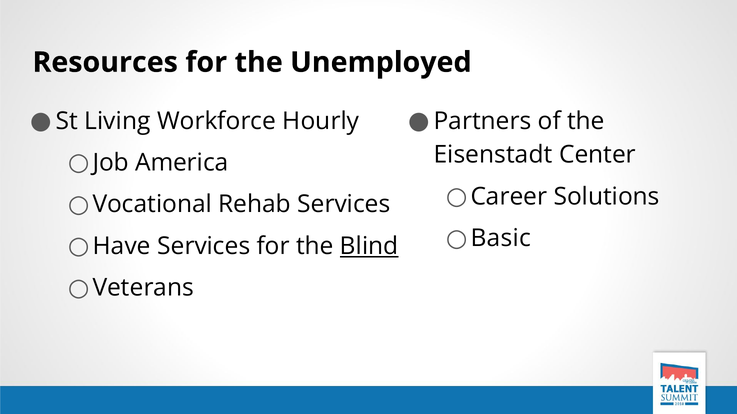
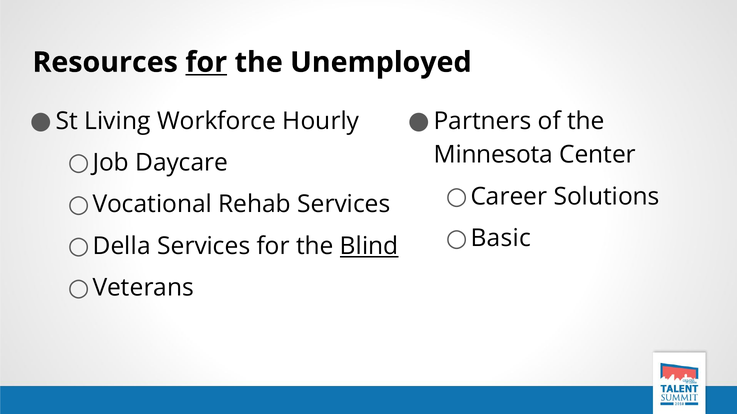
for at (206, 62) underline: none -> present
Eisenstadt: Eisenstadt -> Minnesota
America: America -> Daycare
Have: Have -> Della
